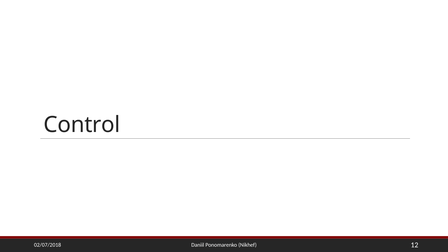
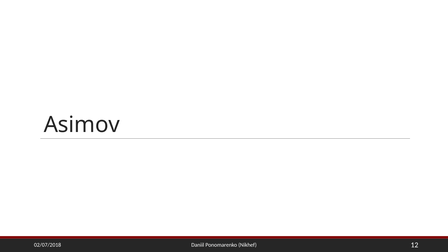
Control: Control -> Asimov
